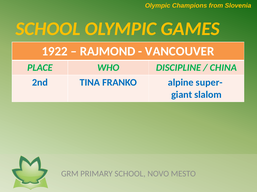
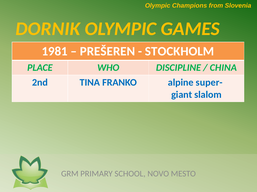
SCHOOL at (48, 29): SCHOOL -> DORNIK
1922: 1922 -> 1981
RAJMOND: RAJMOND -> PREŠEREN
VANCOUVER: VANCOUVER -> STOCKHOLM
